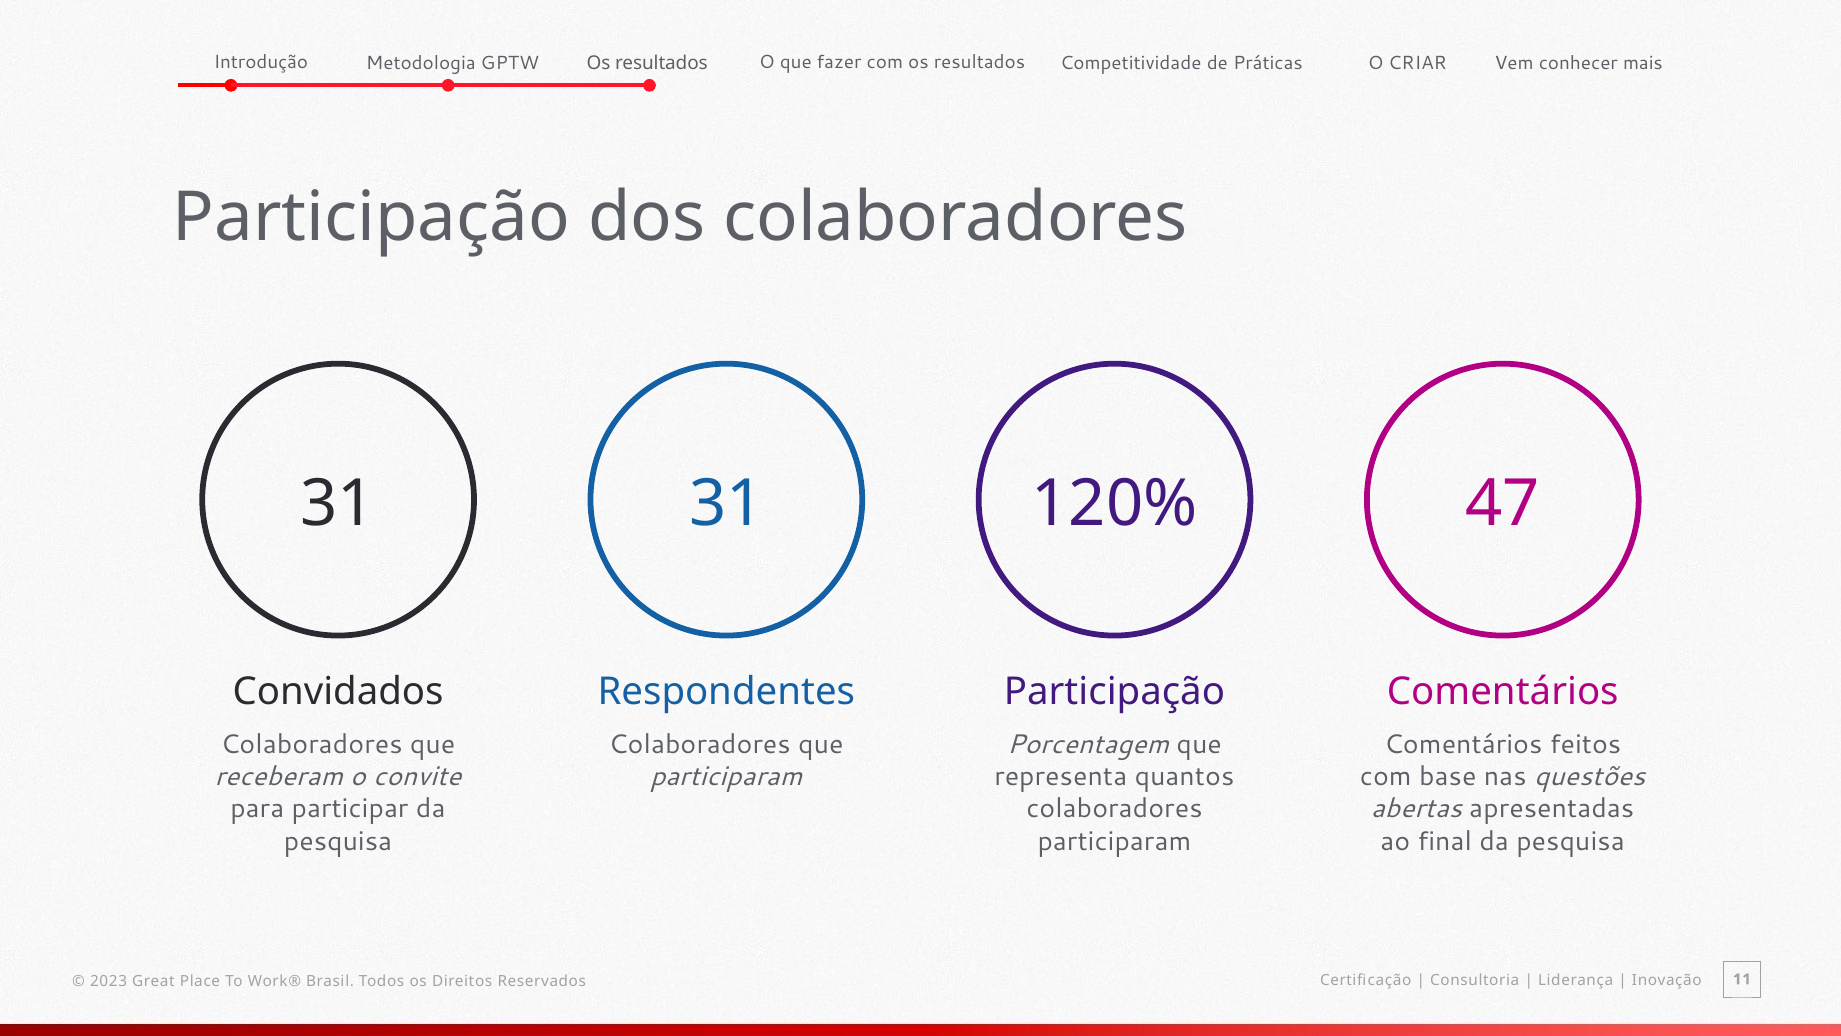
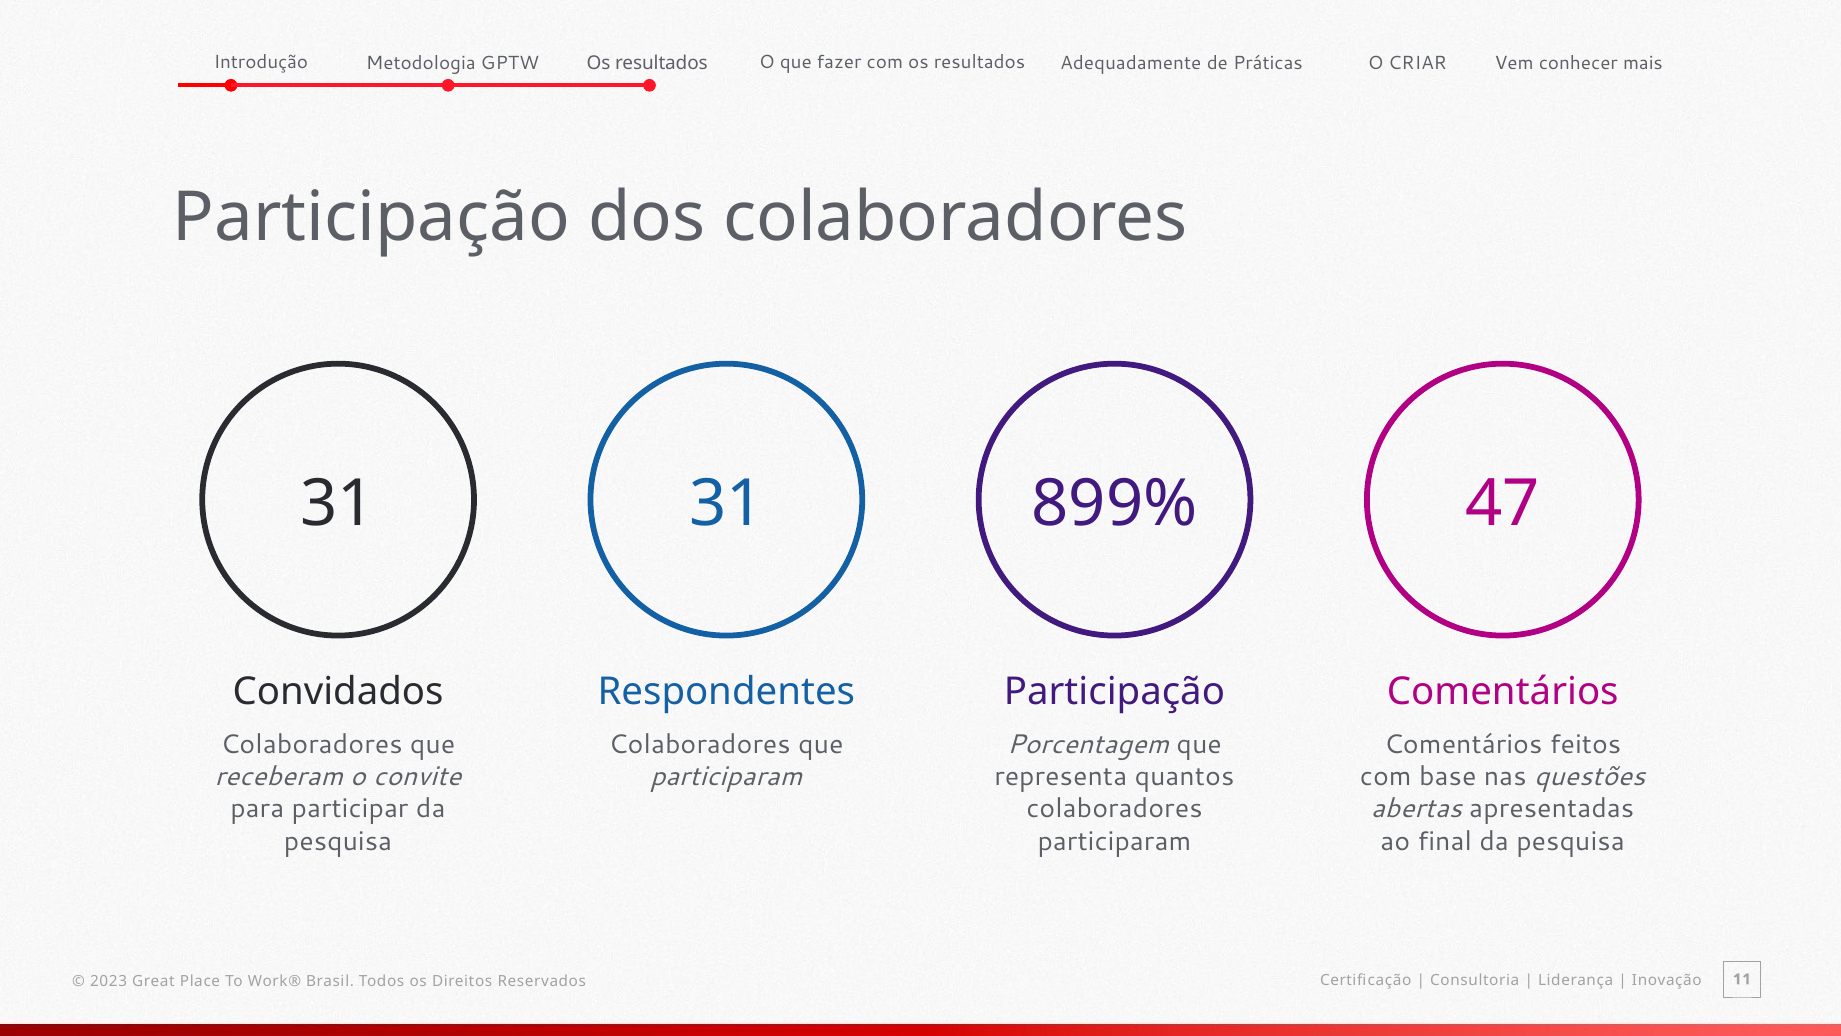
Competitividade: Competitividade -> Adequadamente
120%: 120% -> 899%
